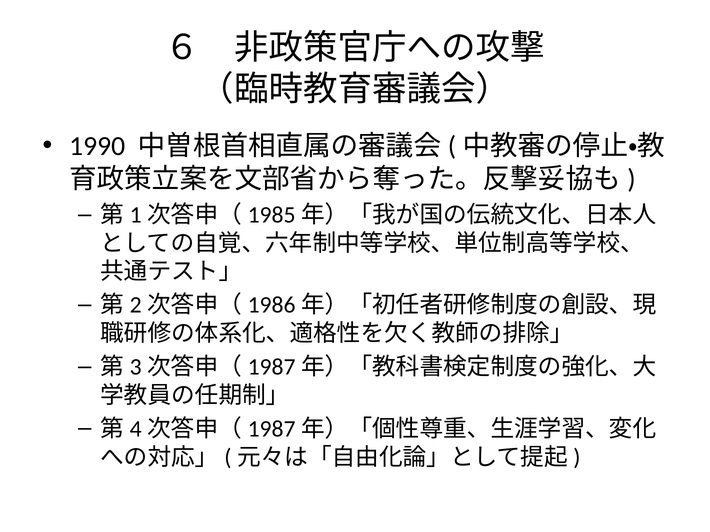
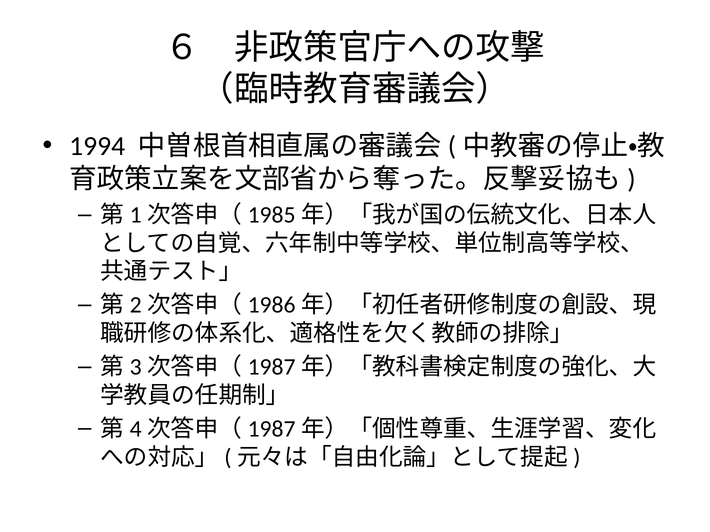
1990: 1990 -> 1994
